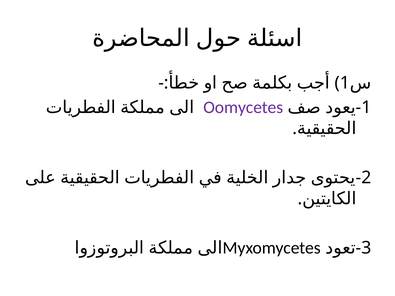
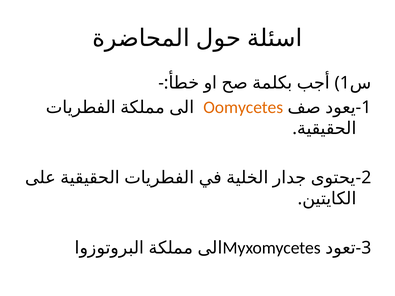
Oomycetes colour: purple -> orange
